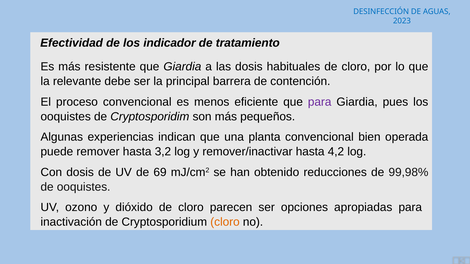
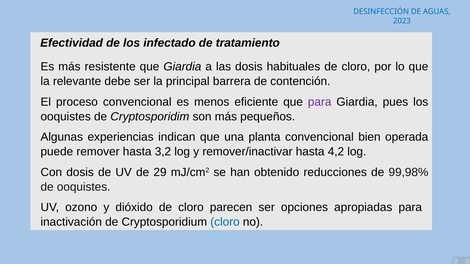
indicador: indicador -> infectado
69: 69 -> 29
cloro at (225, 222) colour: orange -> blue
